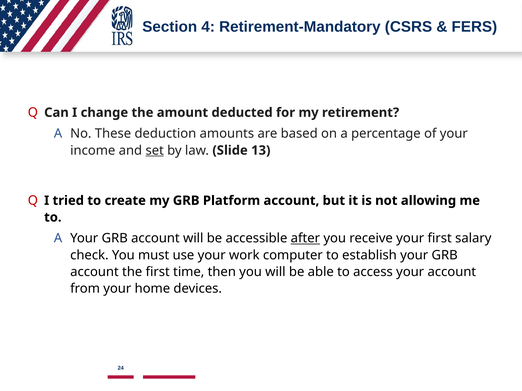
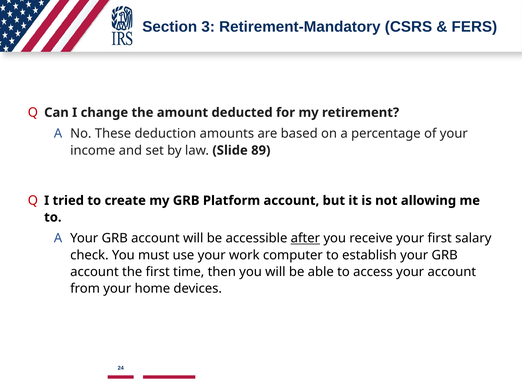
4: 4 -> 3
set underline: present -> none
13: 13 -> 89
